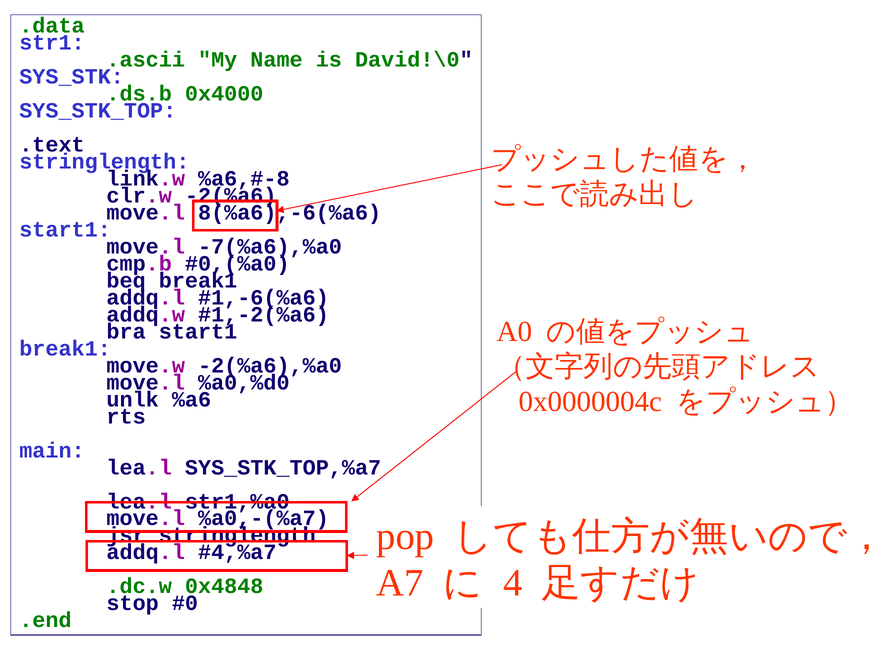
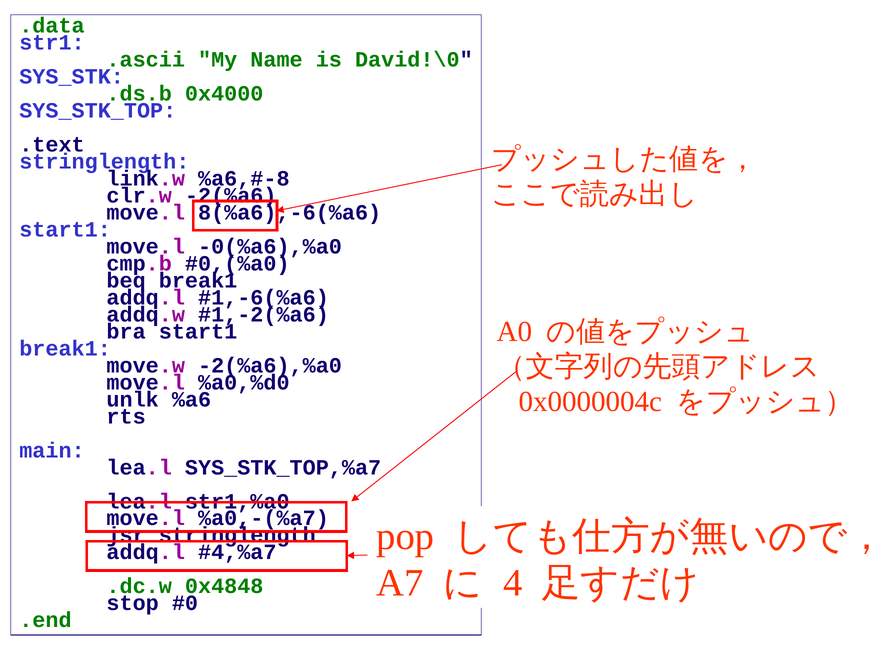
-7(%a6),%a0: -7(%a6),%a0 -> -0(%a6),%a0
